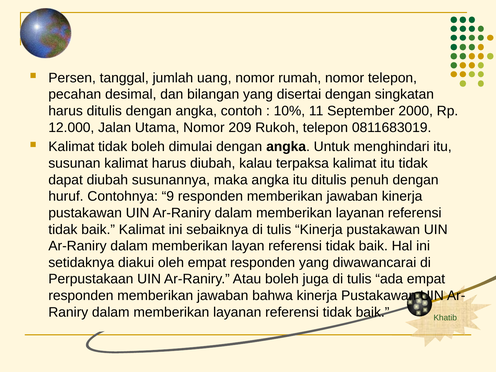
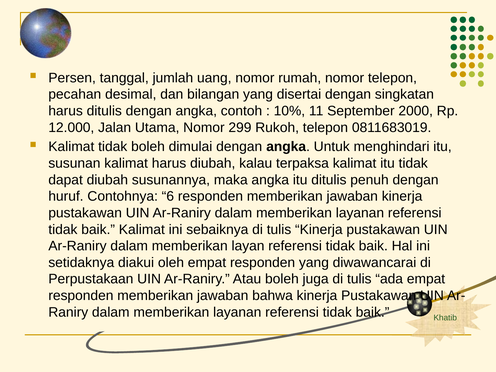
209: 209 -> 299
9: 9 -> 6
